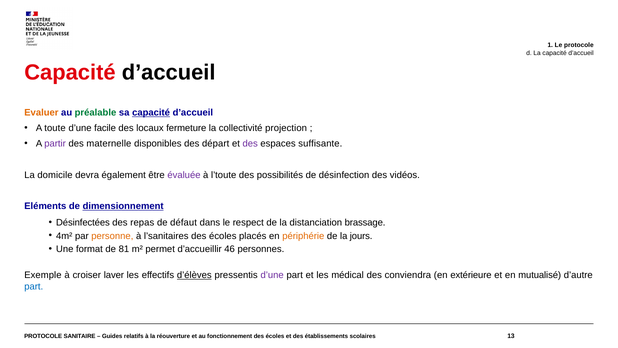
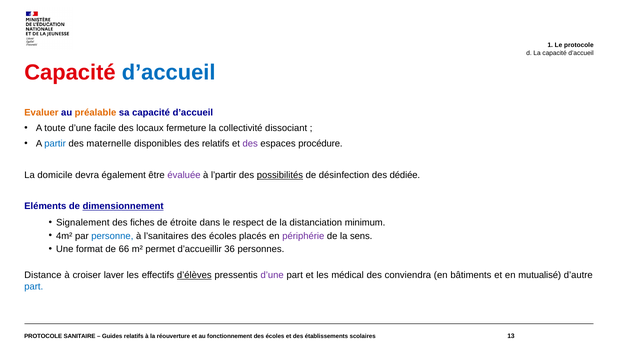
d’accueil at (169, 73) colour: black -> blue
préalable colour: green -> orange
capacité at (151, 112) underline: present -> none
projection: projection -> dissociant
partir colour: purple -> blue
des départ: départ -> relatifs
suffisante: suffisante -> procédure
l’toute: l’toute -> l’partir
possibilités underline: none -> present
vidéos: vidéos -> dédiée
Désinfectées: Désinfectées -> Signalement
repas: repas -> fiches
défaut: défaut -> étroite
brassage: brassage -> minimum
personne colour: orange -> blue
périphérie colour: orange -> purple
jours: jours -> sens
81: 81 -> 66
46: 46 -> 36
Exemple: Exemple -> Distance
extérieure: extérieure -> bâtiments
